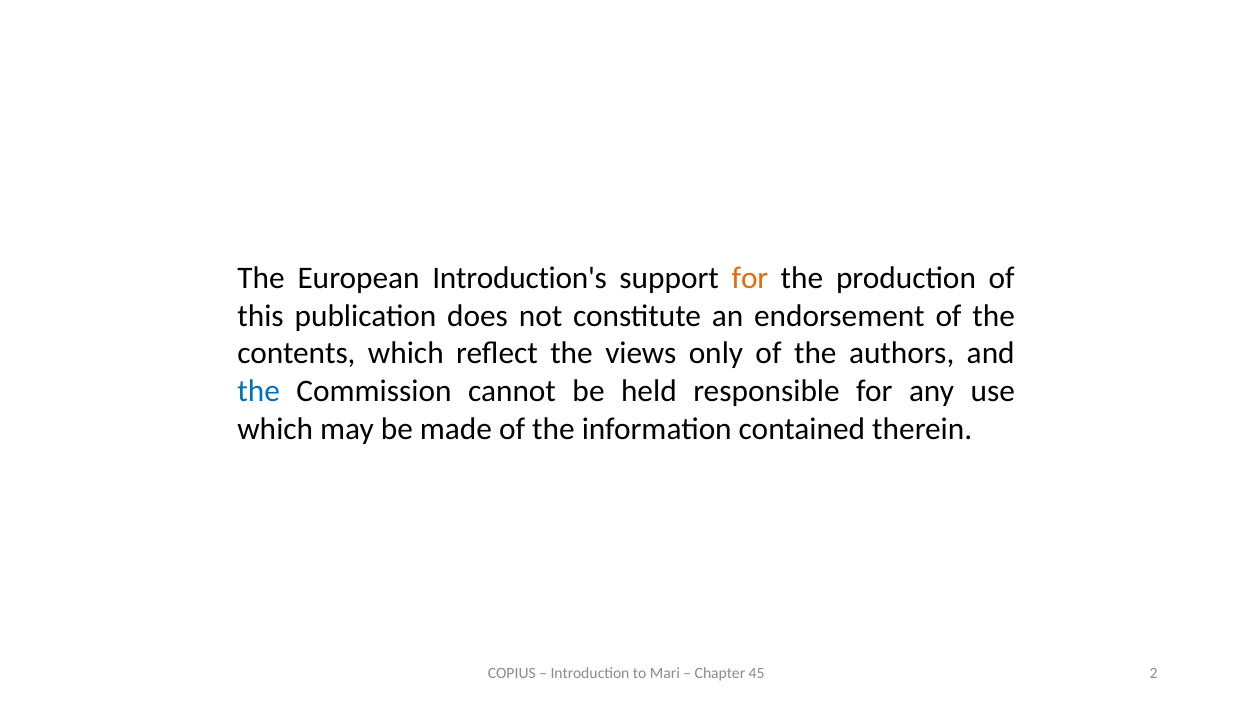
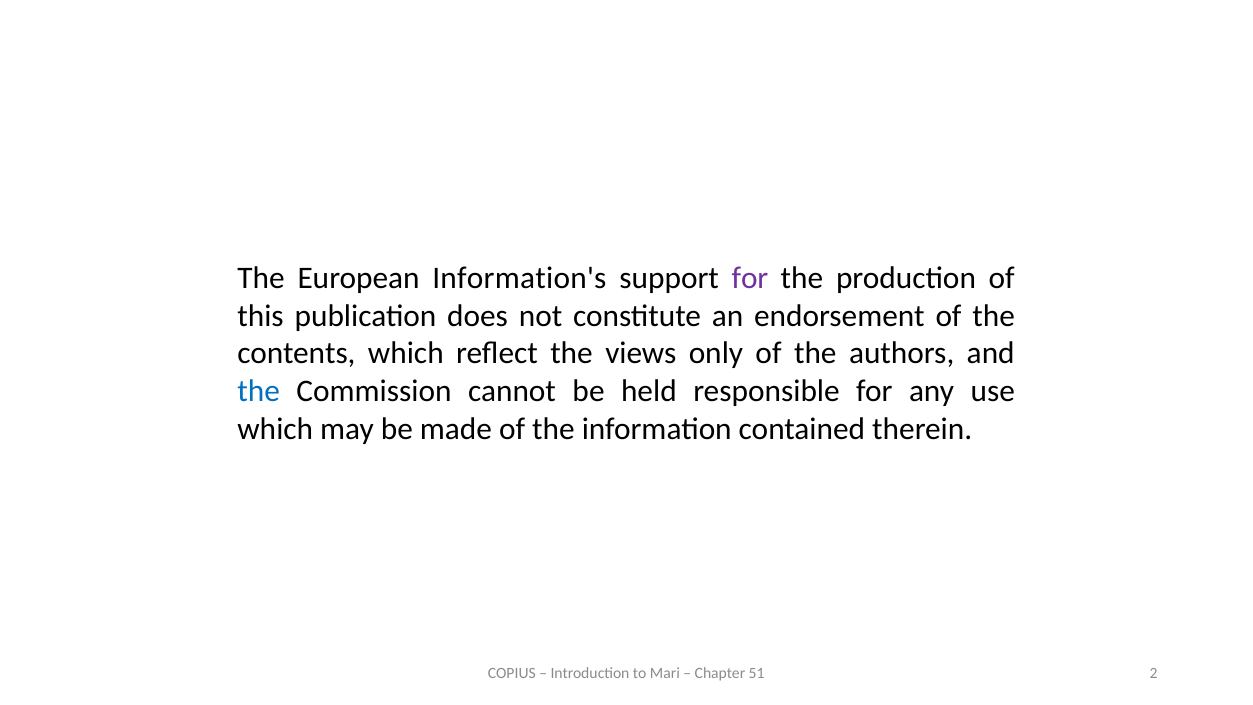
Introduction's: Introduction's -> Information's
for at (750, 278) colour: orange -> purple
45: 45 -> 51
